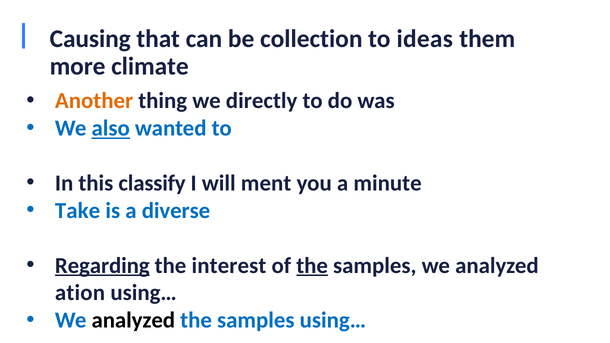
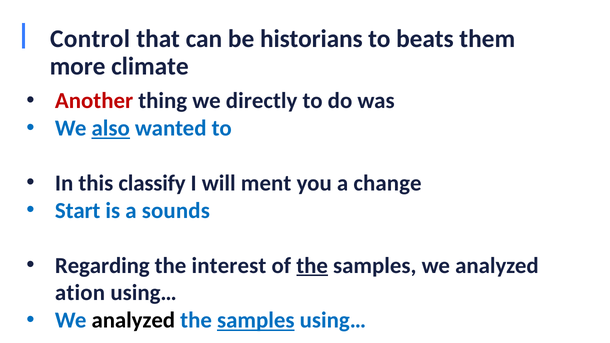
Causing: Causing -> Control
collection: collection -> historians
ideas: ideas -> beats
Another colour: orange -> red
minute: minute -> change
Take: Take -> Start
diverse: diverse -> sounds
Regarding underline: present -> none
samples at (256, 320) underline: none -> present
